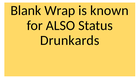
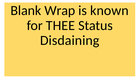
ALSO: ALSO -> THEE
Drunkards: Drunkards -> Disdaining
